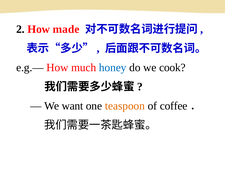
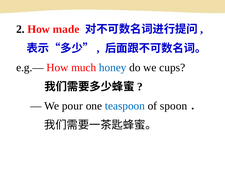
cook: cook -> cups
want: want -> pour
teaspoon colour: orange -> blue
coffee: coffee -> spoon
